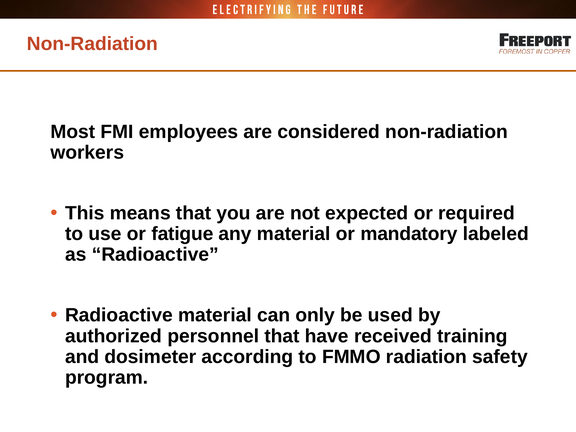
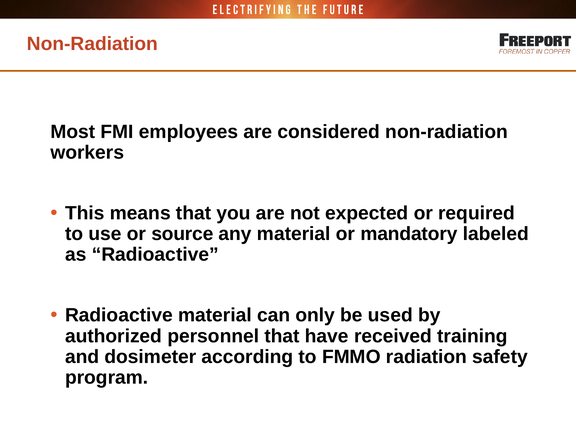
fatigue: fatigue -> source
